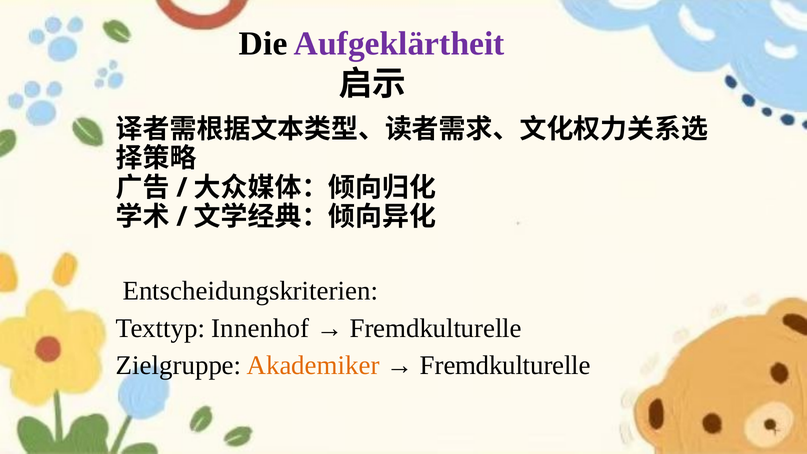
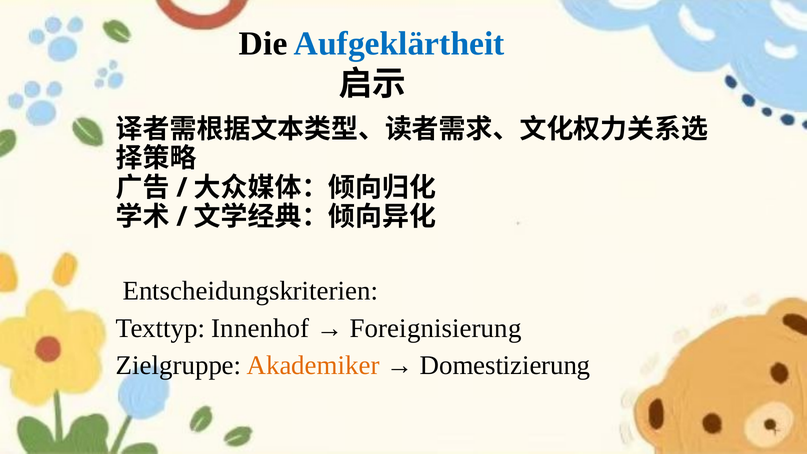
Aufgeklärtheit colour: purple -> blue
Fremdkulturelle at (436, 328): Fremdkulturelle -> Foreignisierung
Fremdkulturelle at (505, 366): Fremdkulturelle -> Domestizierung
